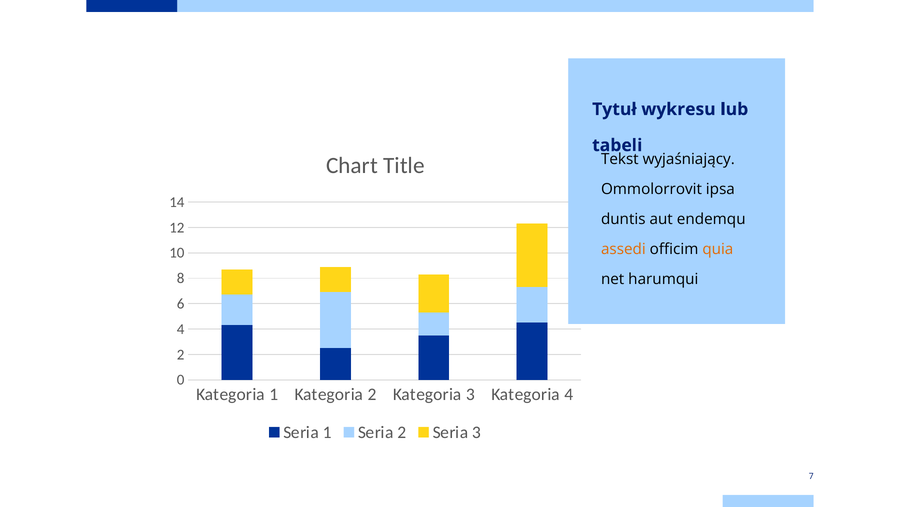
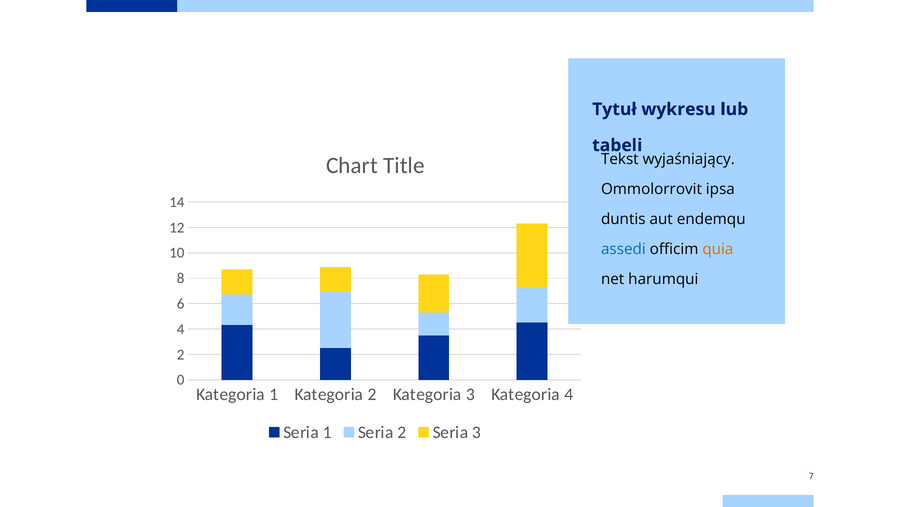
assedi colour: orange -> blue
